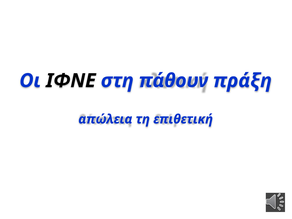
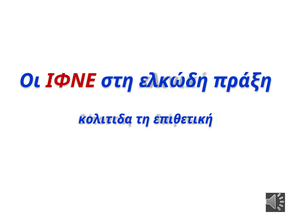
ΙΦΝΕ colour: black -> red
πάθουν: πάθουν -> ελκώδη
απώλεια: απώλεια -> κολιτιδα
